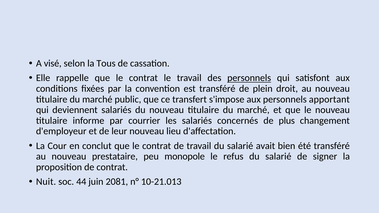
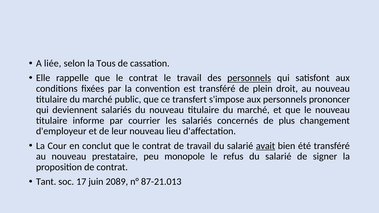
visé: visé -> liée
apportant: apportant -> prononcer
avait underline: none -> present
Nuit: Nuit -> Tant
44: 44 -> 17
2081: 2081 -> 2089
10-21.013: 10-21.013 -> 87-21.013
